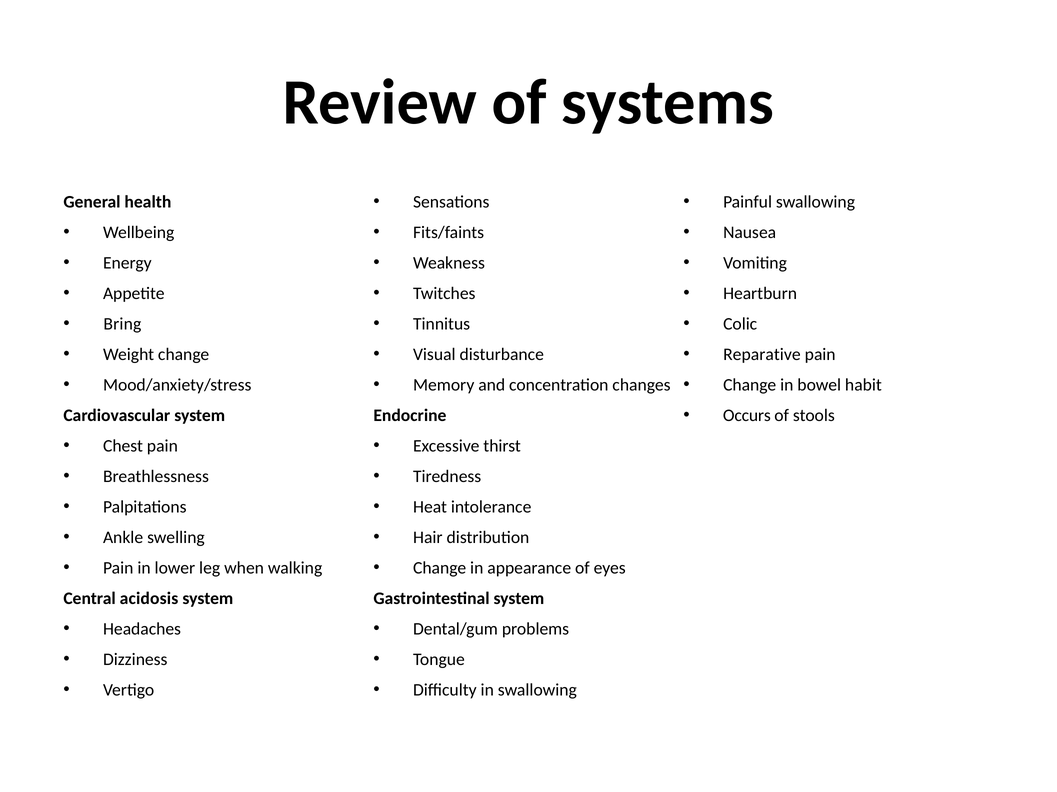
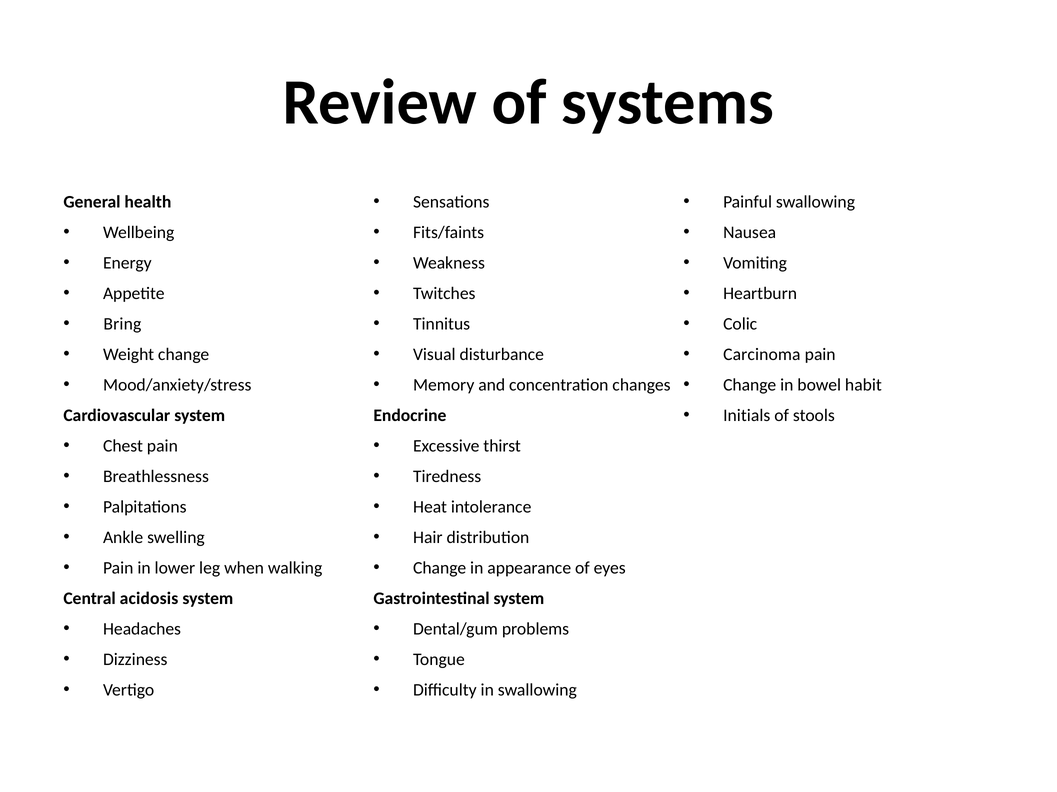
Reparative: Reparative -> Carcinoma
Occurs: Occurs -> Initials
